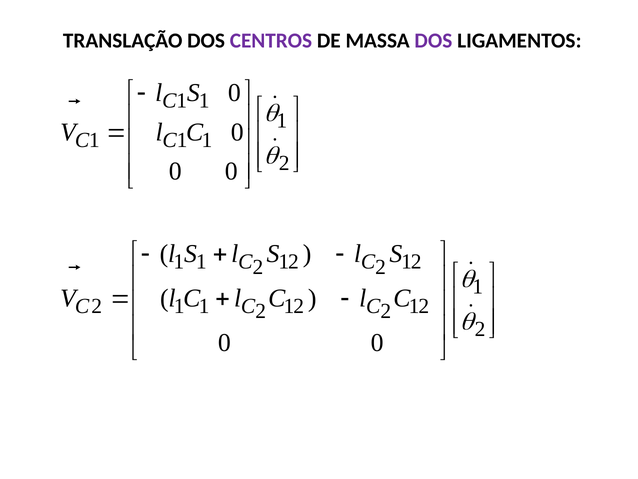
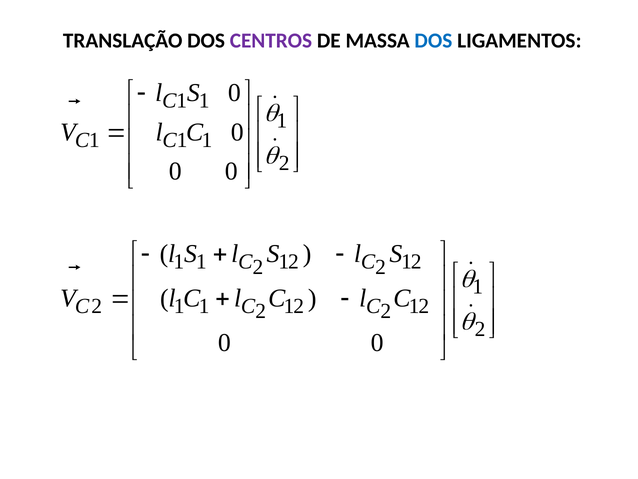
DOS at (433, 41) colour: purple -> blue
